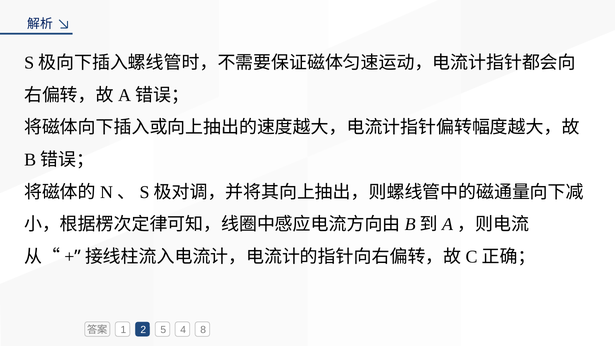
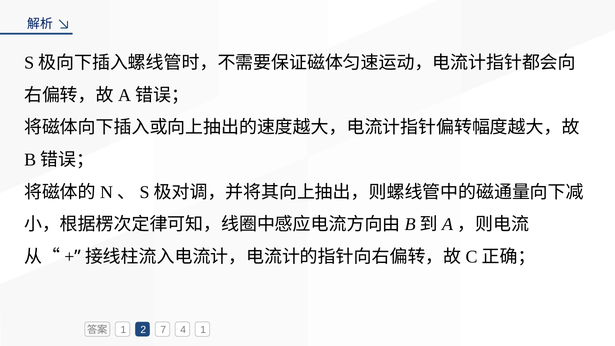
5: 5 -> 7
4 8: 8 -> 1
